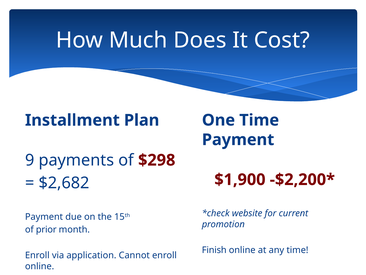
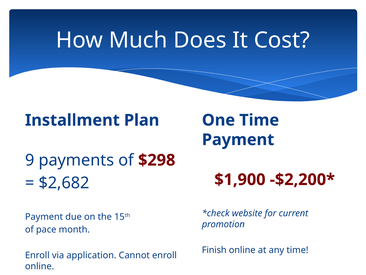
prior: prior -> pace
